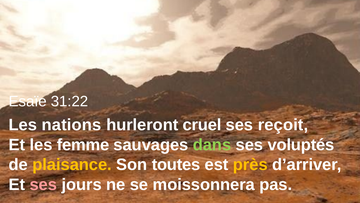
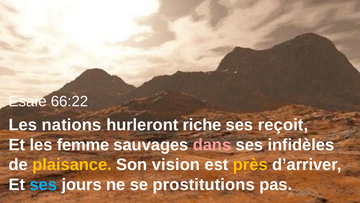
31:22: 31:22 -> 66:22
cruel: cruel -> riche
dans colour: light green -> pink
voluptés: voluptés -> infidèles
toutes: toutes -> vision
ses at (43, 184) colour: pink -> light blue
moissonnera: moissonnera -> prostitutions
